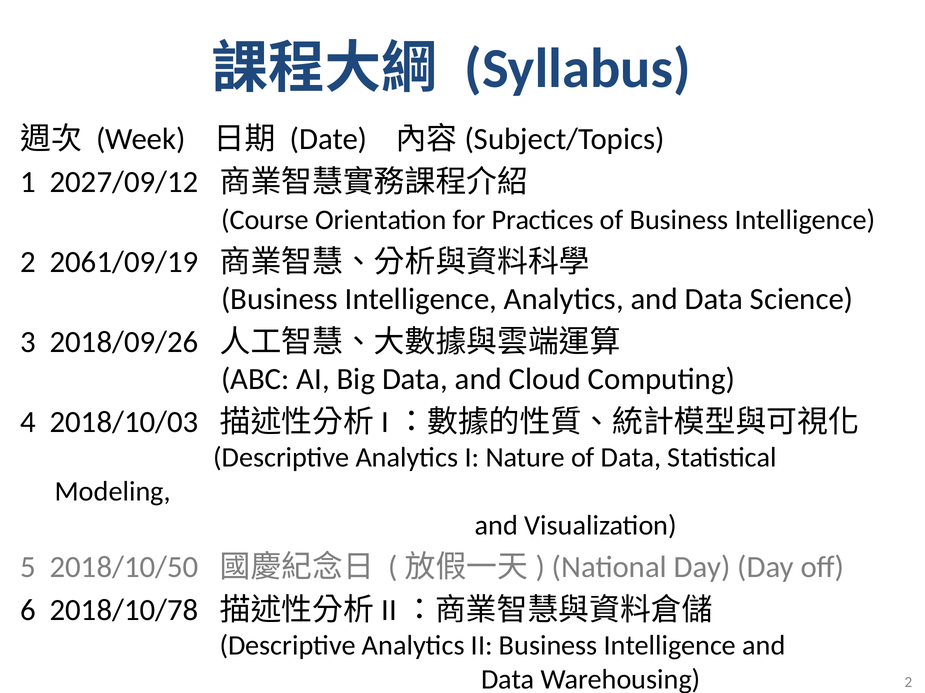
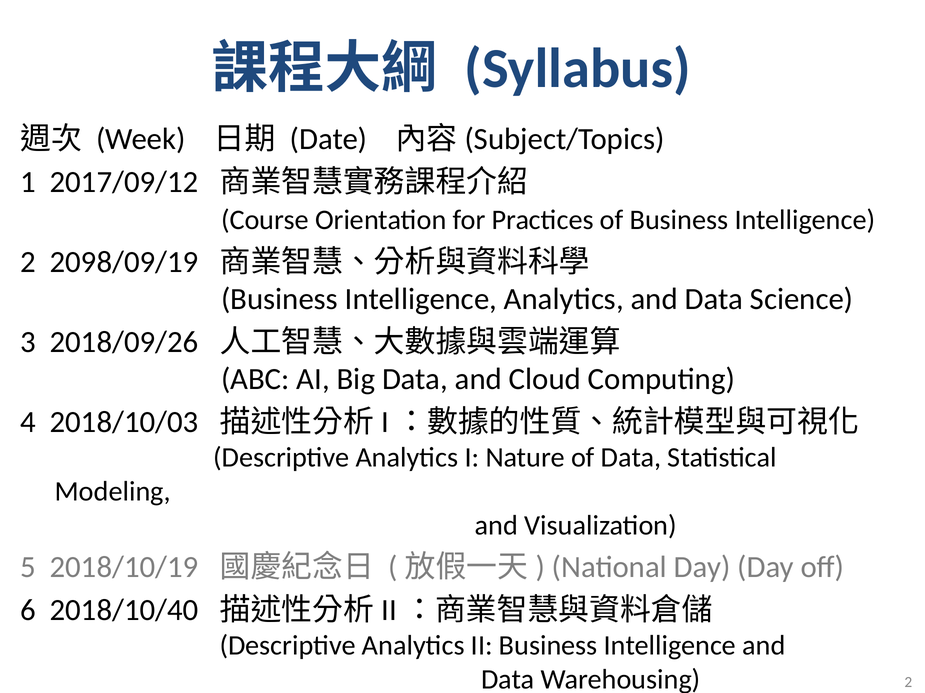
2027/09/12: 2027/09/12 -> 2017/09/12
2061/09/19: 2061/09/19 -> 2098/09/19
2018/10/50: 2018/10/50 -> 2018/10/19
2018/10/78: 2018/10/78 -> 2018/10/40
